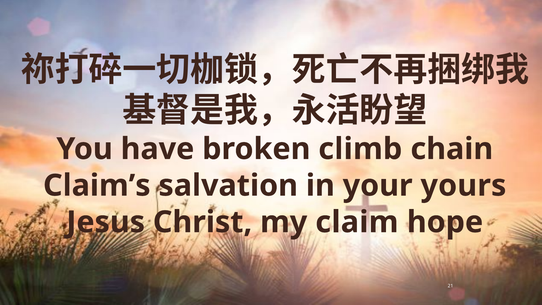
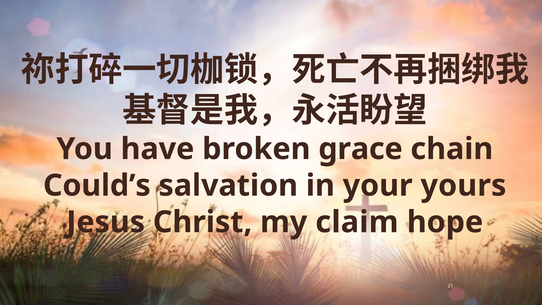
climb: climb -> grace
Claim’s: Claim’s -> Could’s
